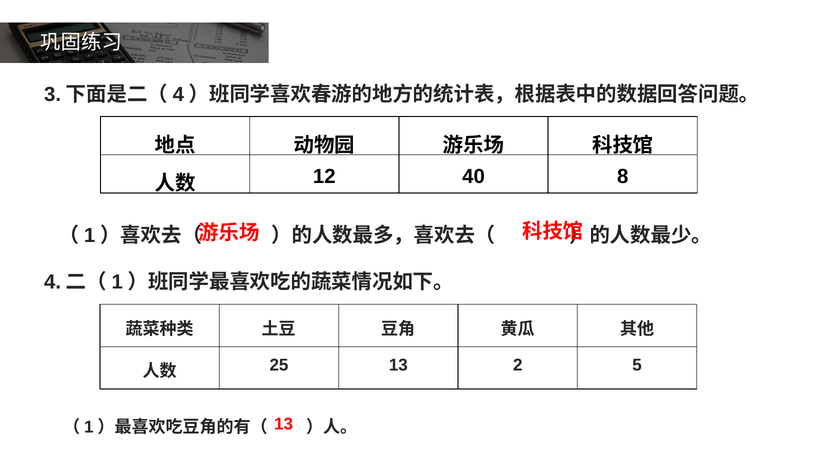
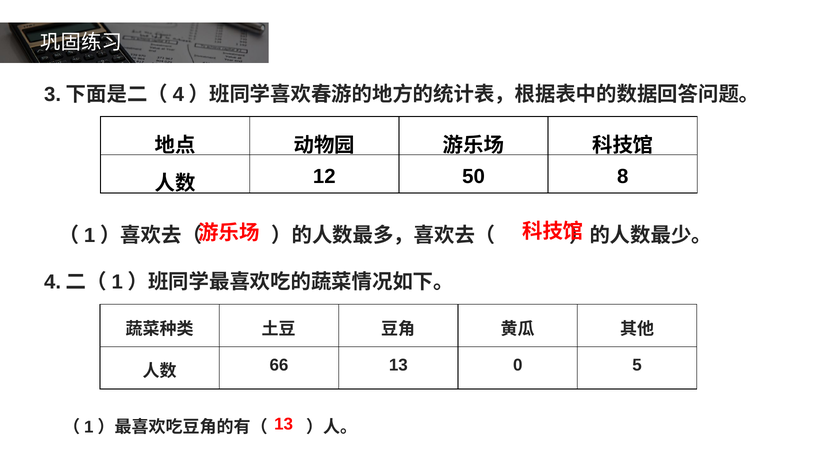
40: 40 -> 50
25: 25 -> 66
2: 2 -> 0
